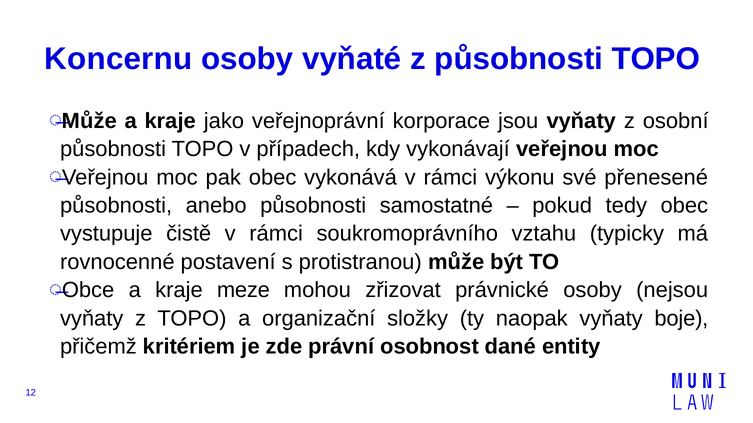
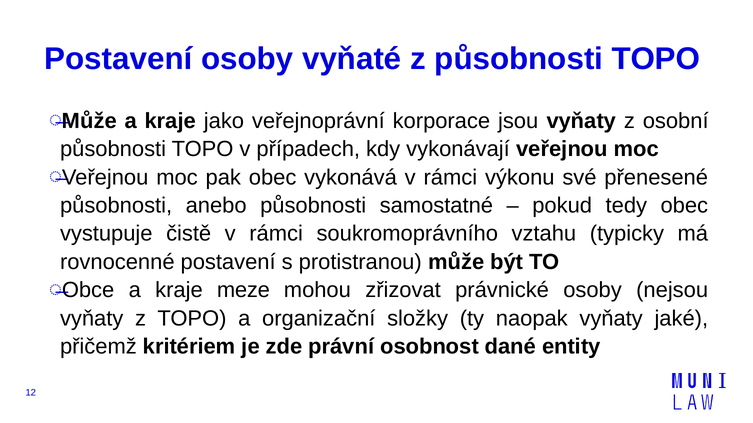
Koncernu at (118, 59): Koncernu -> Postavení
boje: boje -> jaké
